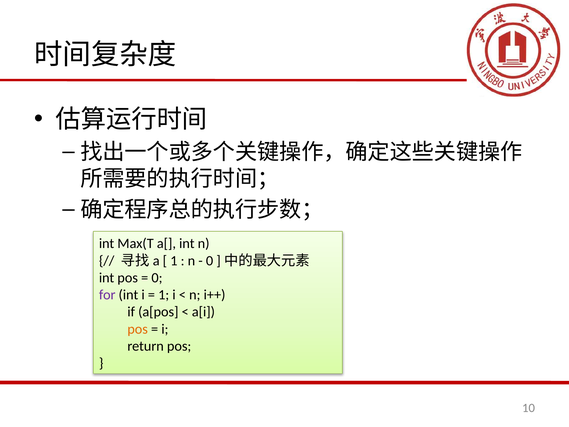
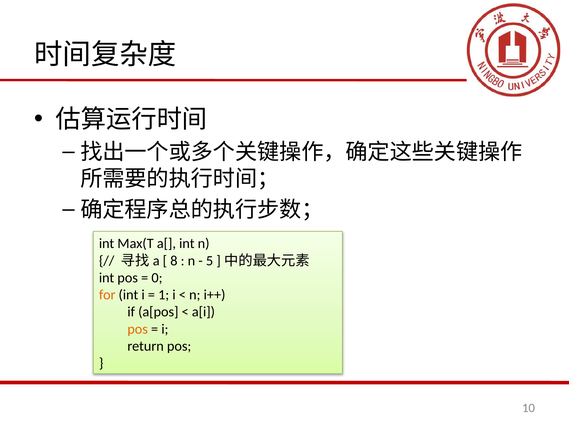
1 at (174, 261): 1 -> 8
0 at (210, 261): 0 -> 5
for colour: purple -> orange
